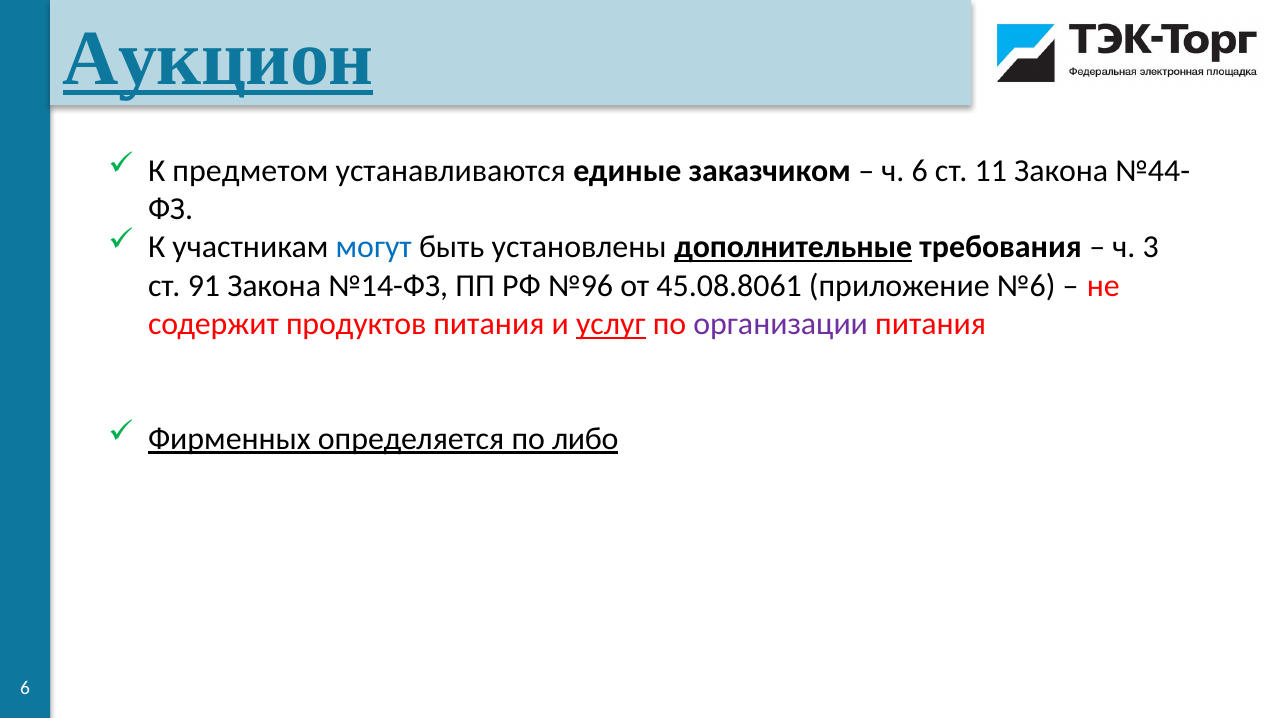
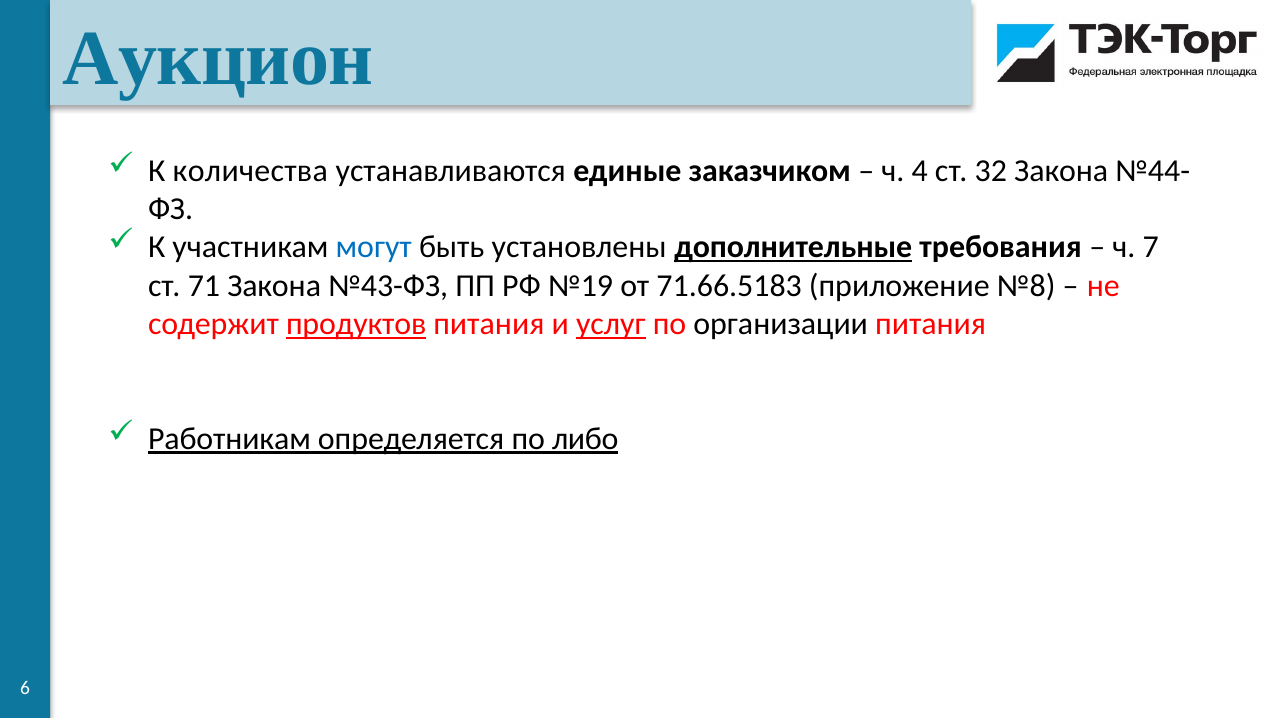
Аукцион underline: present -> none
предметом: предметом -> количества
ч 6: 6 -> 4
11: 11 -> 32
3: 3 -> 7
91: 91 -> 71
№14-ФЗ: №14-ФЗ -> №43-ФЗ
№96: №96 -> №19
45.08.8061: 45.08.8061 -> 71.66.5183
№6: №6 -> №8
продуктов underline: none -> present
организации colour: purple -> black
Фирменных: Фирменных -> Работникам
